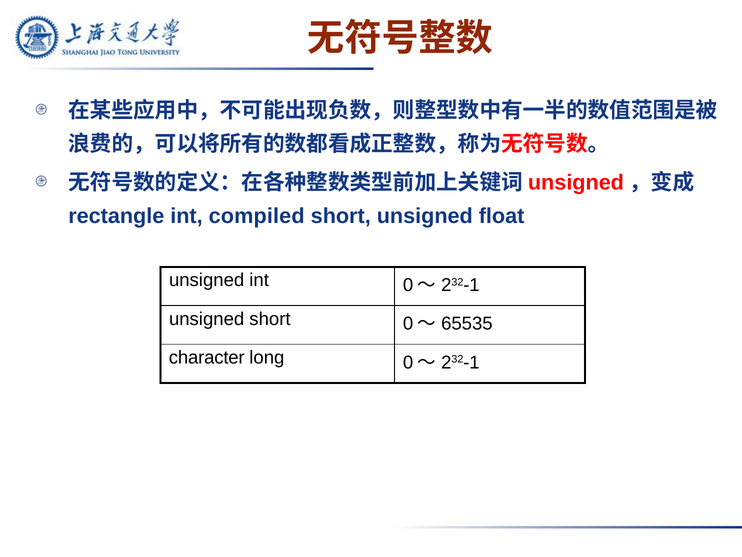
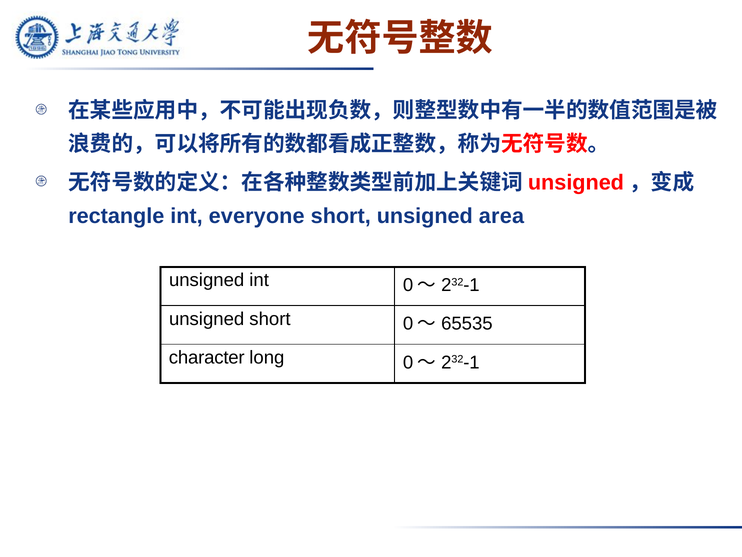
compiled: compiled -> everyone
float: float -> area
